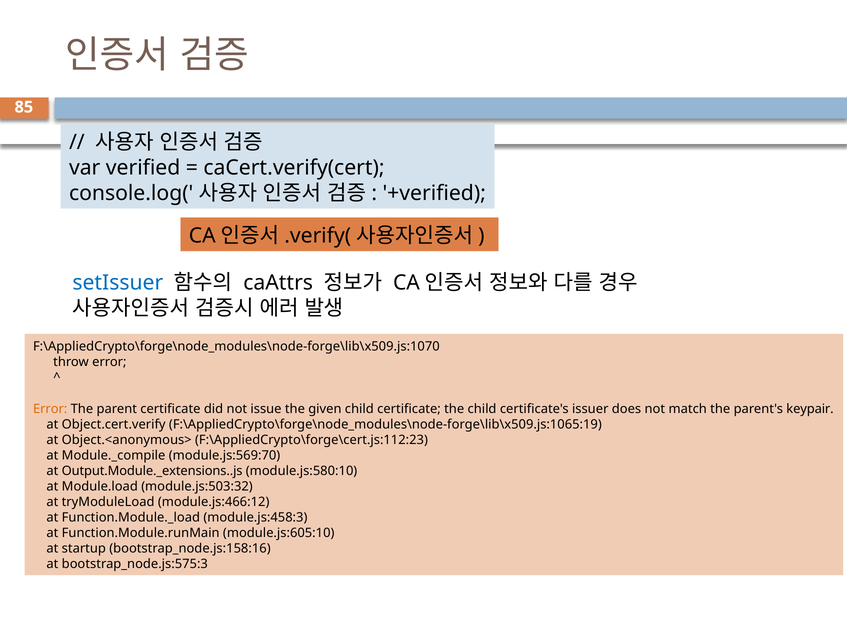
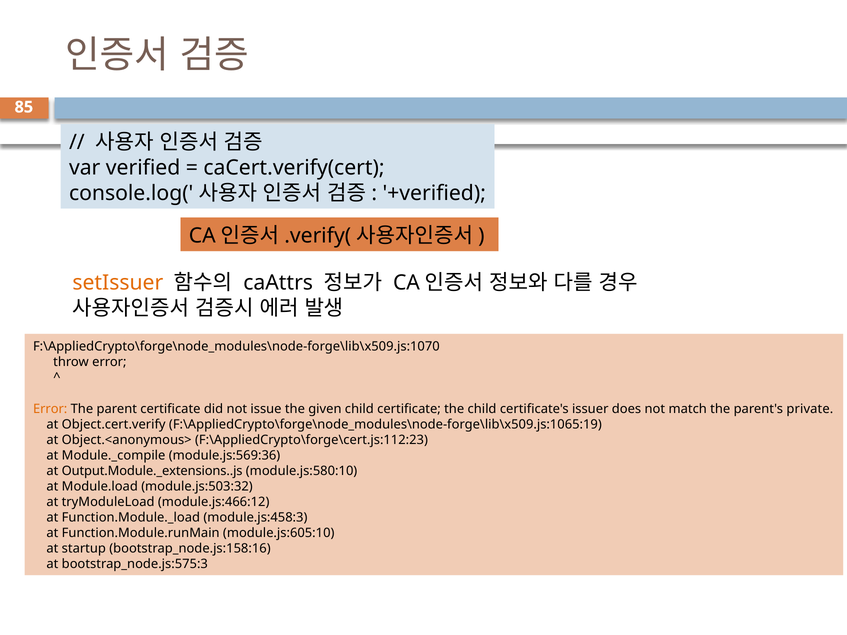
setIssuer colour: blue -> orange
keypair: keypair -> private
module.js:569:70: module.js:569:70 -> module.js:569:36
